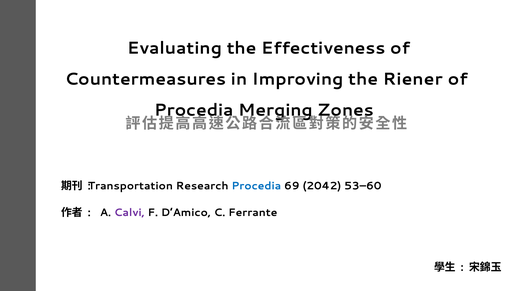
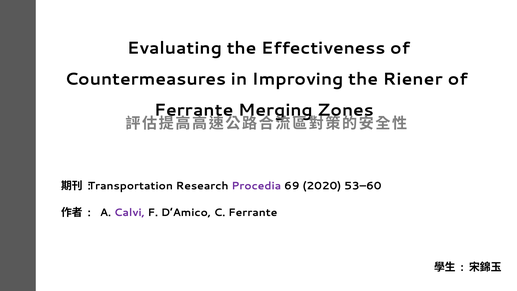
Procedia at (194, 110): Procedia -> Ferrante
Procedia at (256, 186) colour: blue -> purple
2042: 2042 -> 2020
